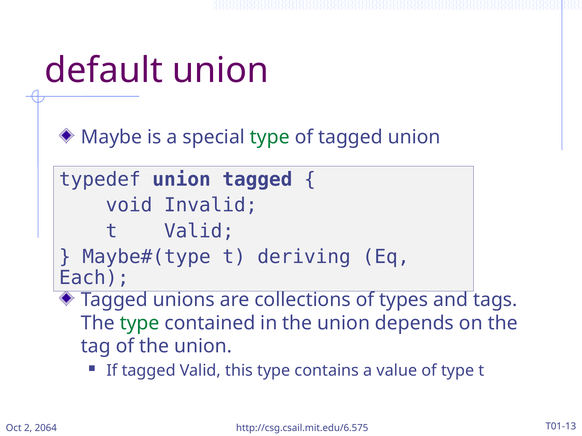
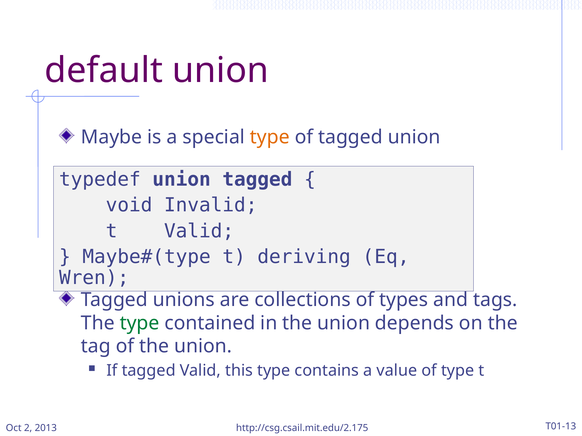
type at (270, 137) colour: green -> orange
Each: Each -> Wren
2064: 2064 -> 2013
http://csg.csail.mit.edu/6.575: http://csg.csail.mit.edu/6.575 -> http://csg.csail.mit.edu/2.175
